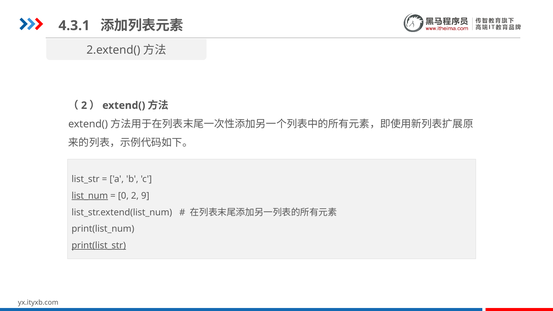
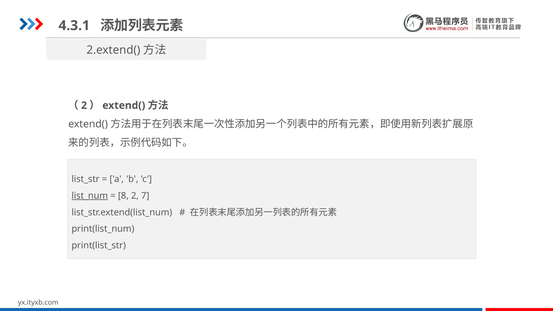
0: 0 -> 8
9: 9 -> 7
print(list_str underline: present -> none
